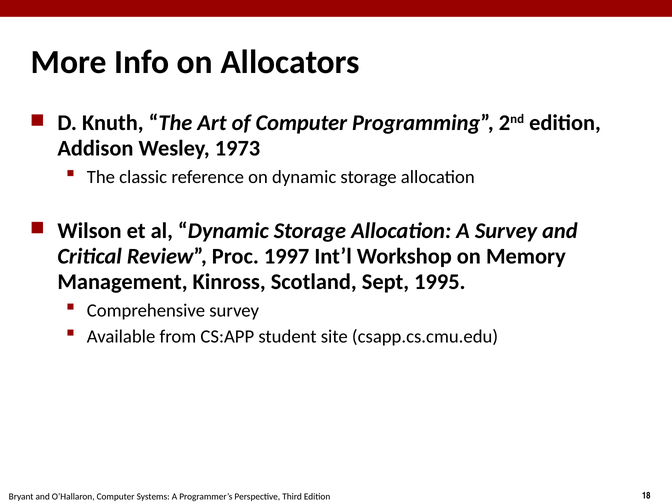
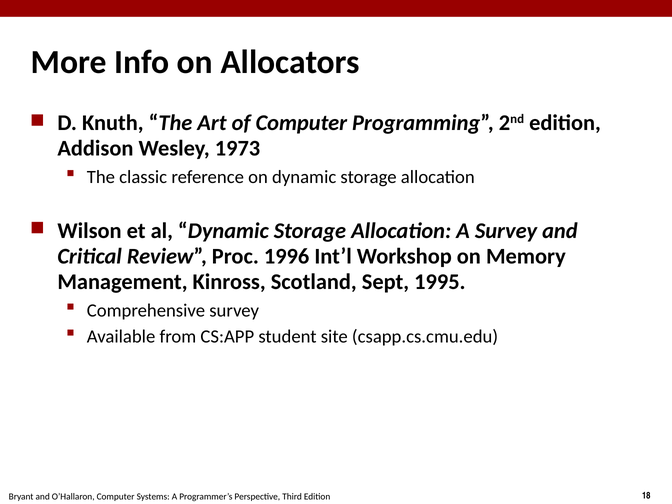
1997: 1997 -> 1996
